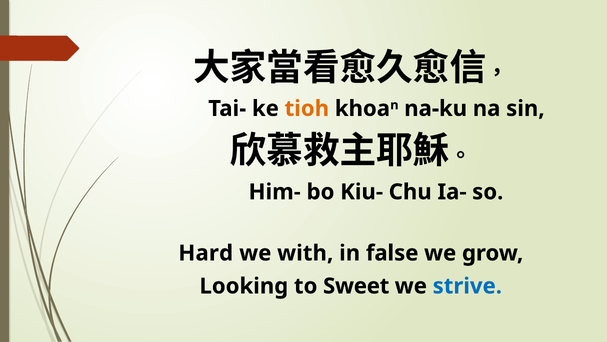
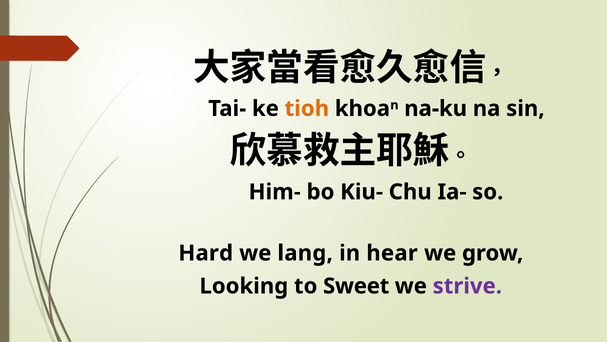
with: with -> lang
false: false -> hear
strive colour: blue -> purple
